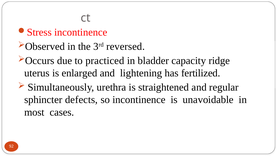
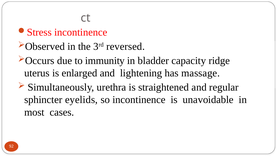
practiced: practiced -> immunity
fertilized: fertilized -> massage
defects: defects -> eyelids
